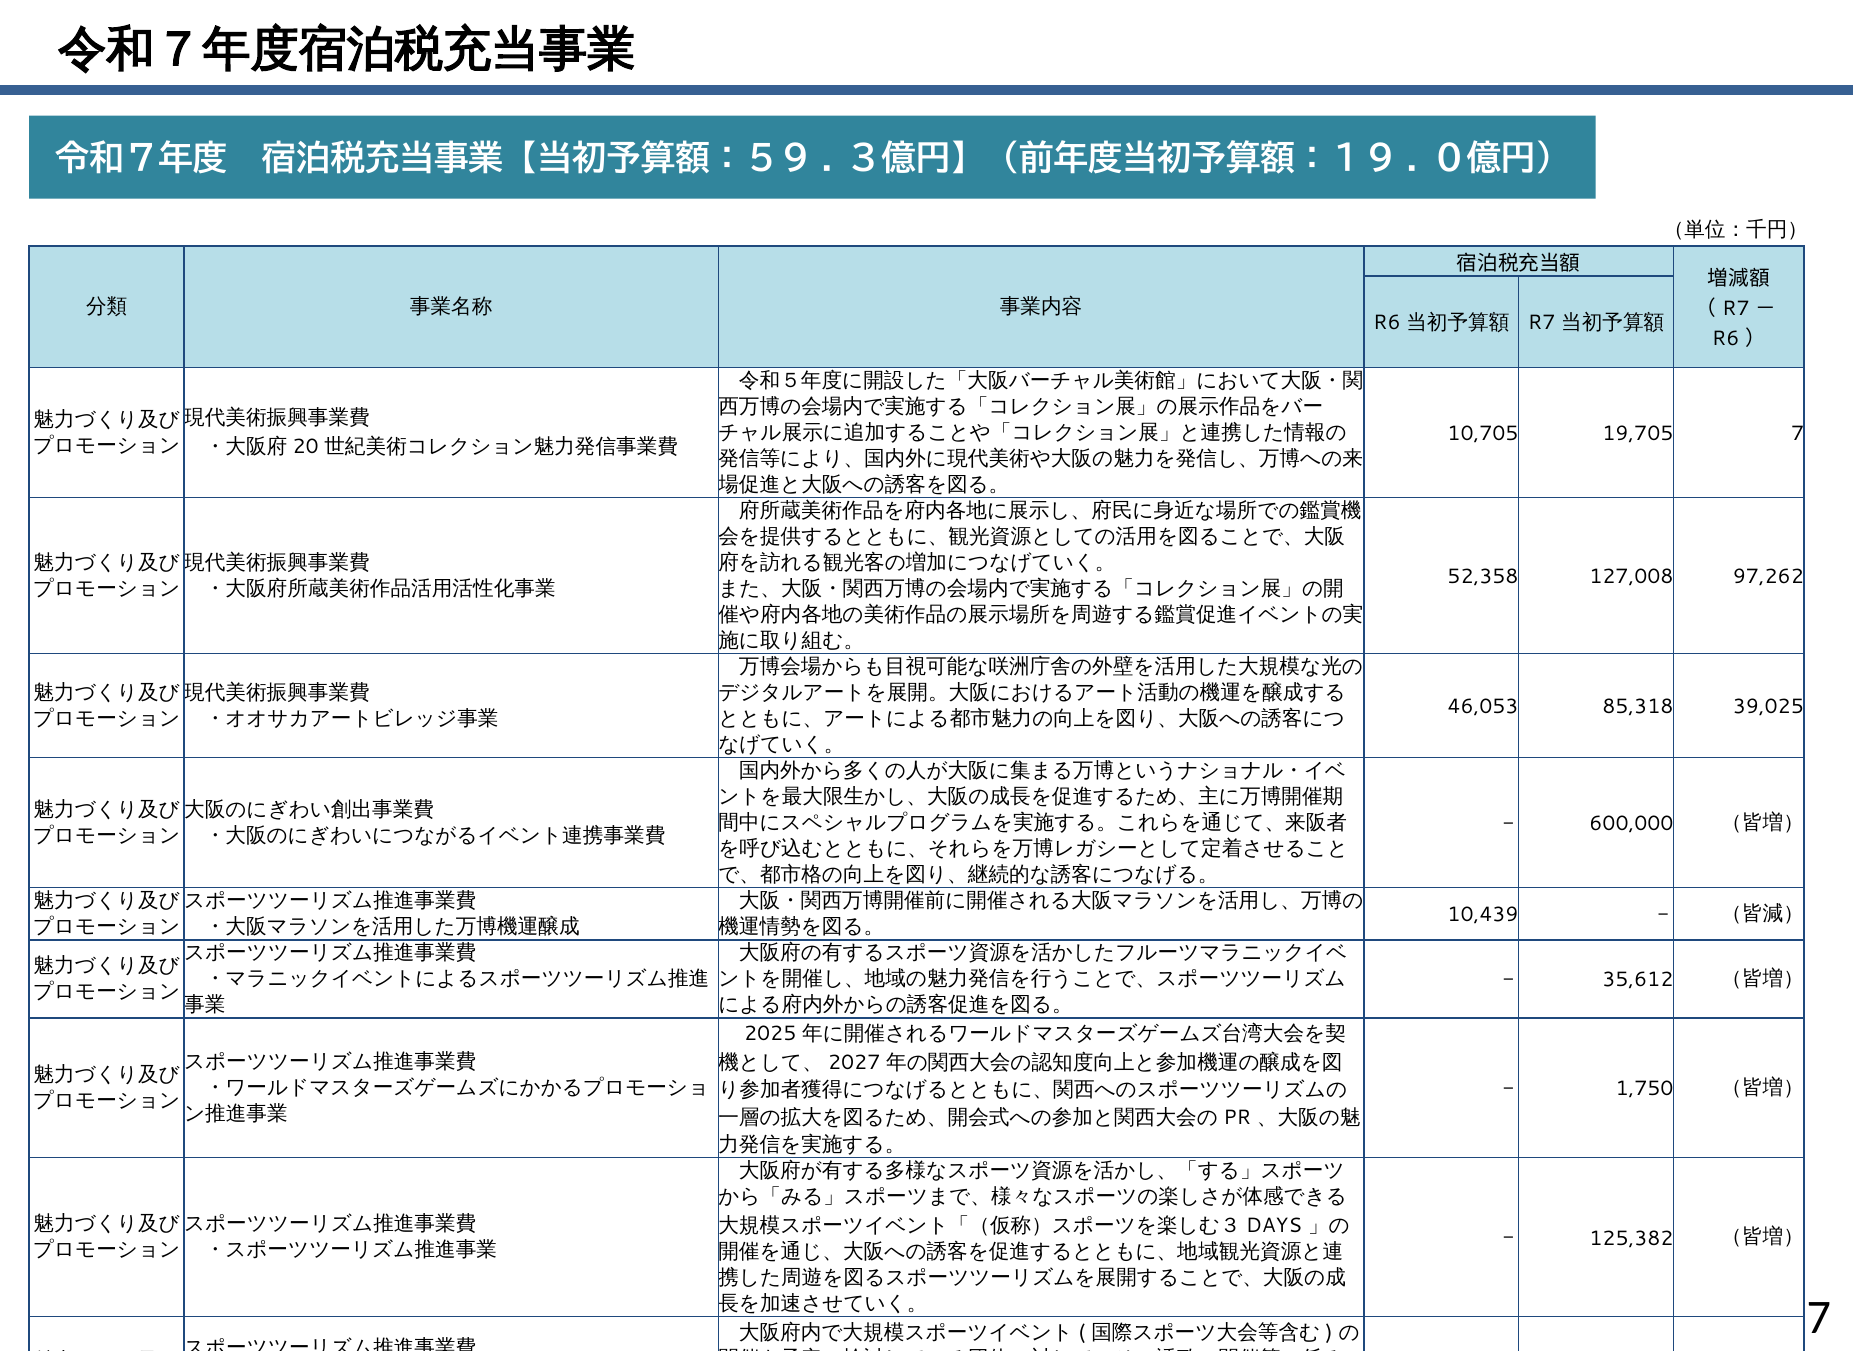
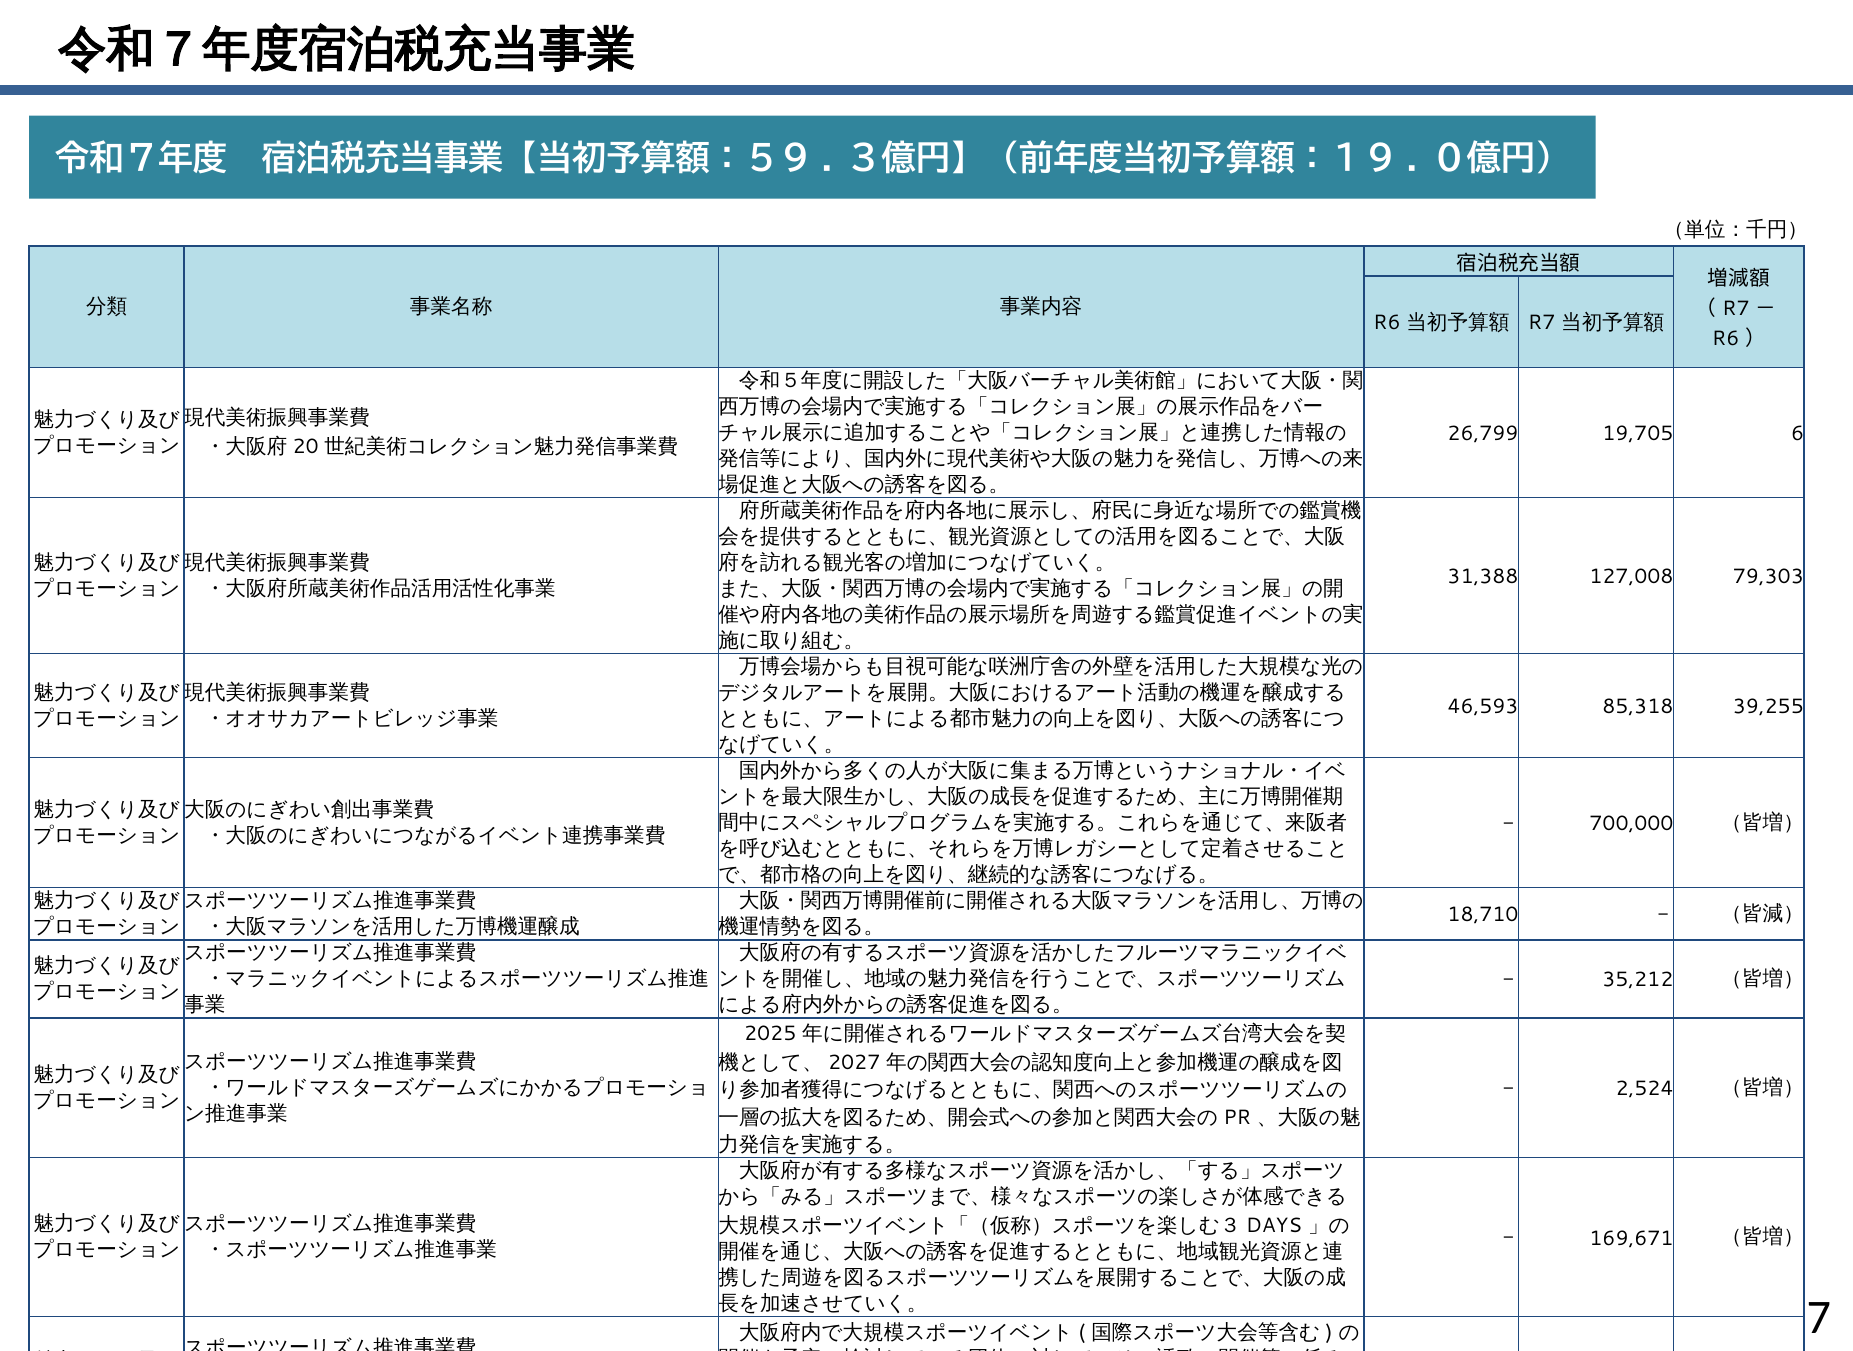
10,705: 10,705 -> 26,799
19,705 7: 7 -> 6
52,358: 52,358 -> 31,388
97,262: 97,262 -> 79,303
46,053: 46,053 -> 46,593
39,025: 39,025 -> 39,255
600,000: 600,000 -> 700,000
10,439: 10,439 -> 18,710
35,612: 35,612 -> 35,212
1,750: 1,750 -> 2,524
125,382: 125,382 -> 169,671
